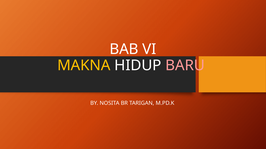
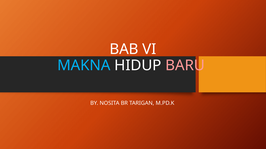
MAKNA colour: yellow -> light blue
